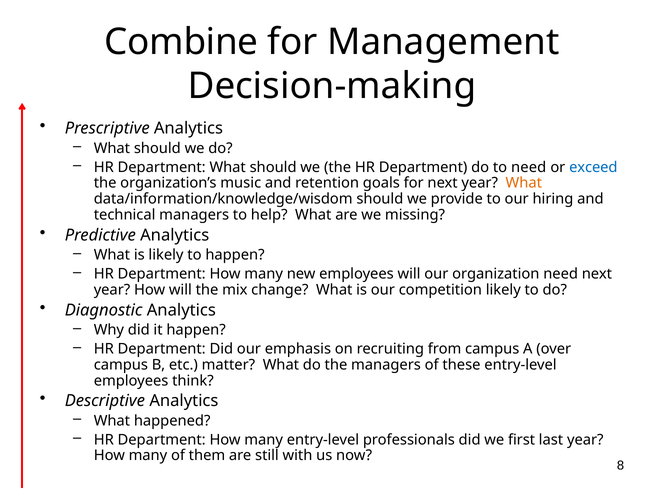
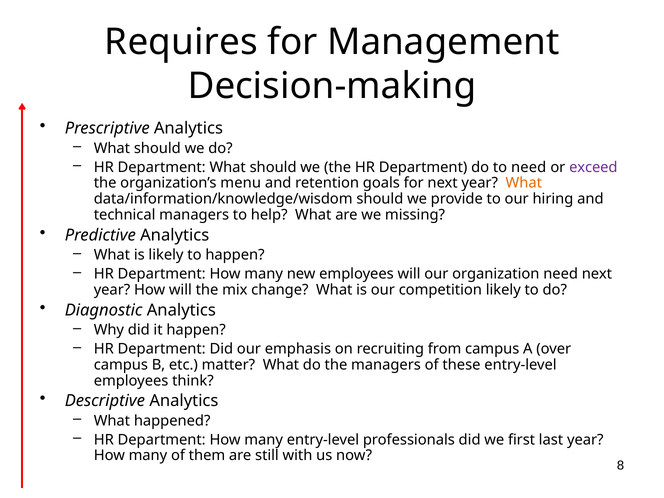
Combine: Combine -> Requires
exceed colour: blue -> purple
music: music -> menu
